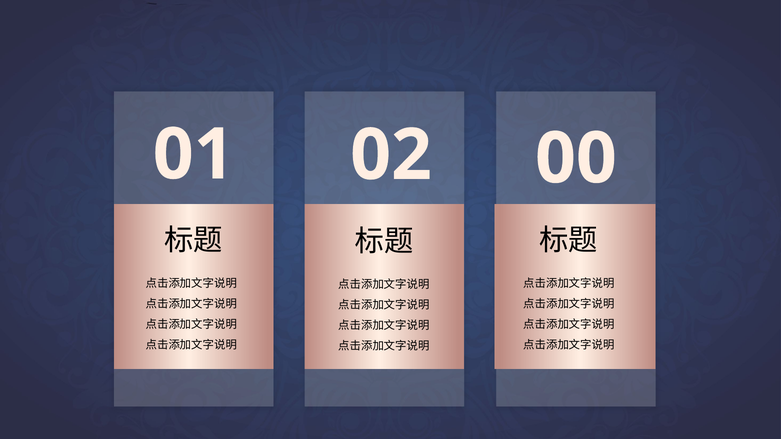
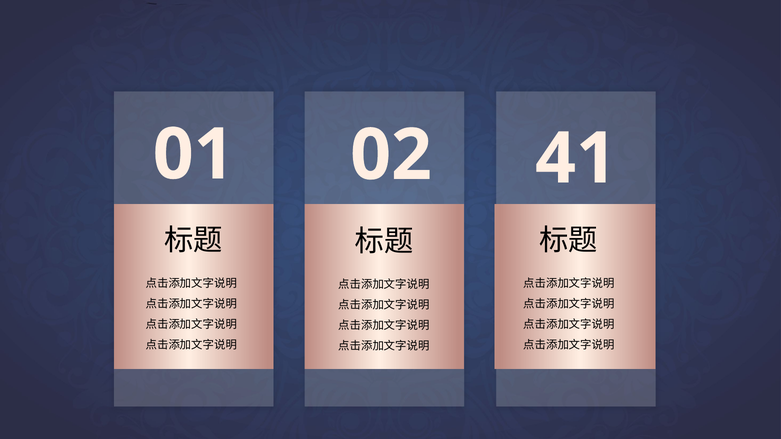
00: 00 -> 41
